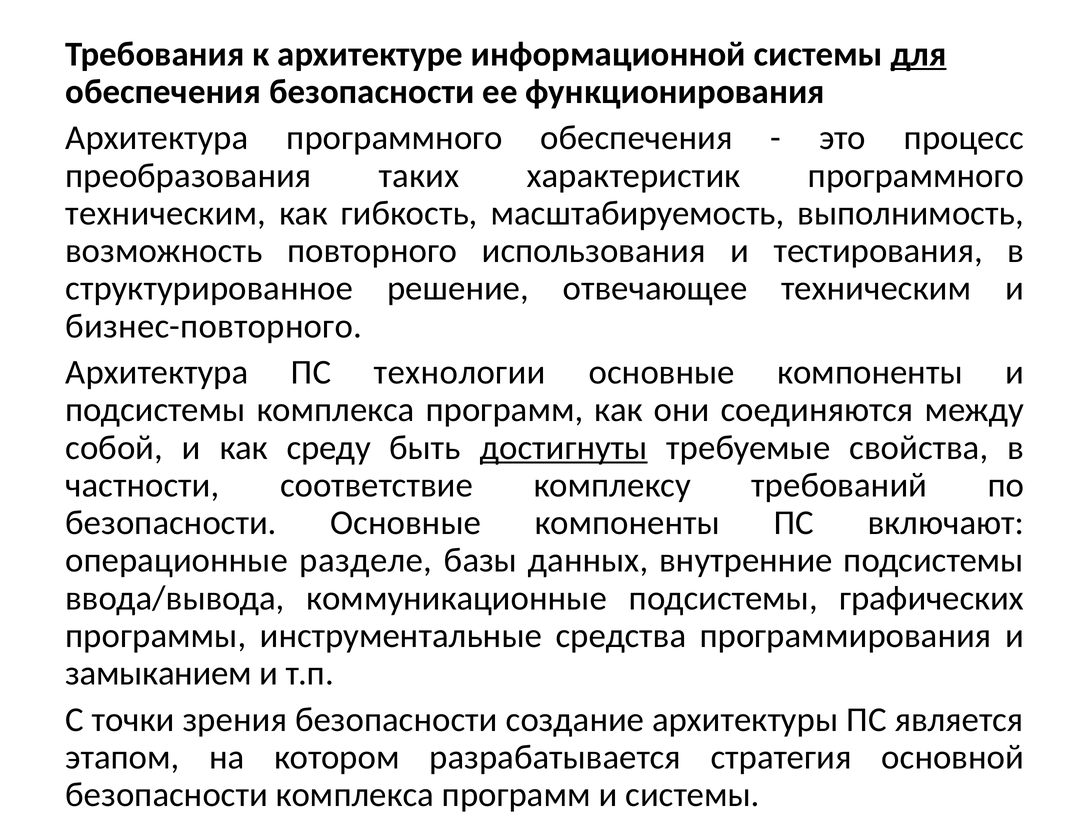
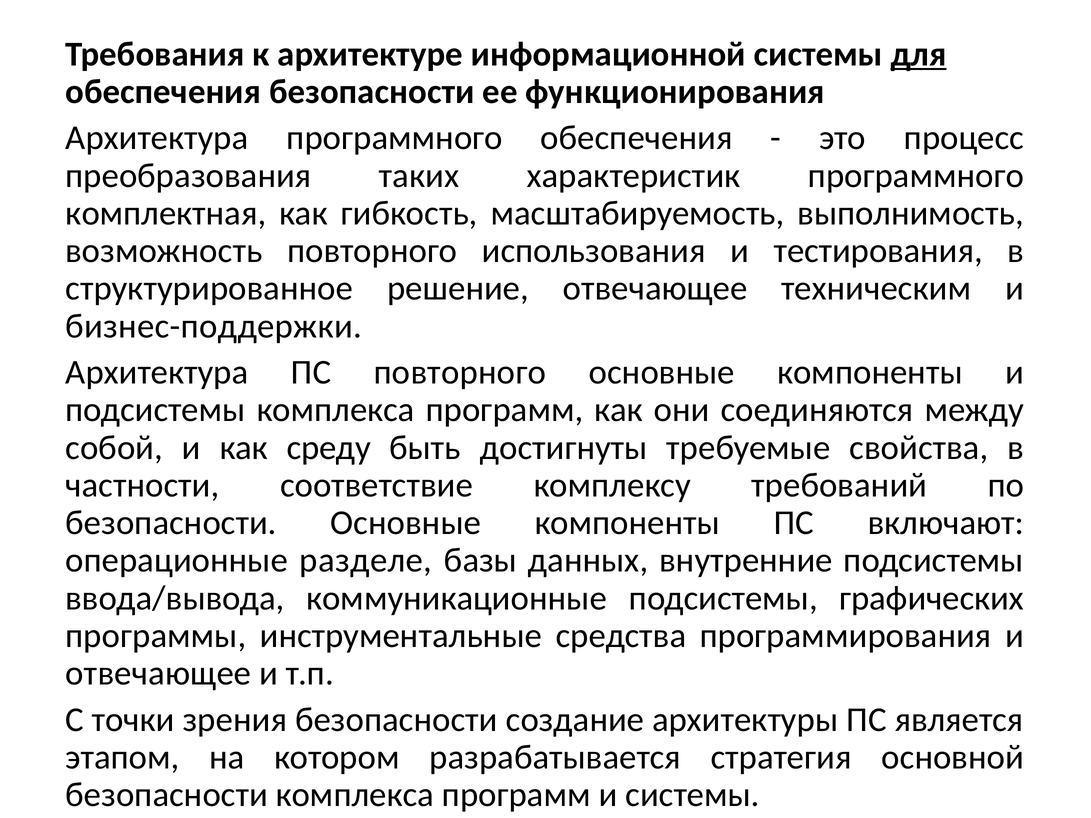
техническим at (166, 213): техническим -> комплектная
бизнес-повторного: бизнес-повторного -> бизнес-поддержки
ПС технологии: технологии -> повторного
достигнуты underline: present -> none
замыканием at (159, 674): замыканием -> отвечающее
